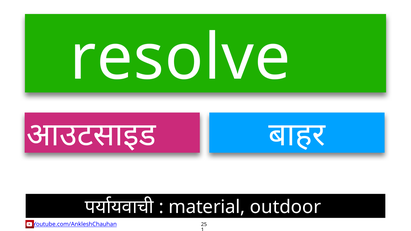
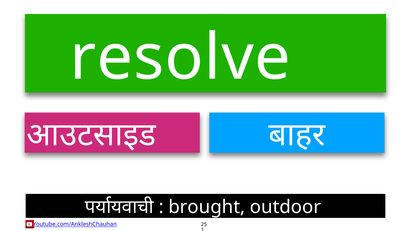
material: material -> brought
